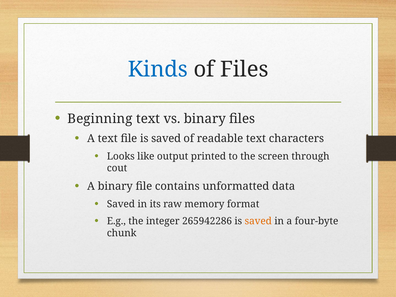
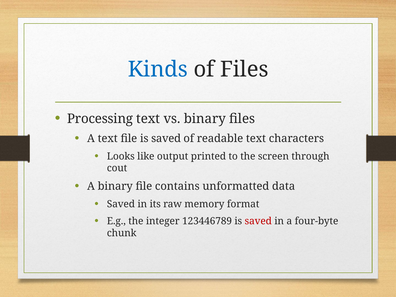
Beginning: Beginning -> Processing
265942286: 265942286 -> 123446789
saved at (258, 221) colour: orange -> red
